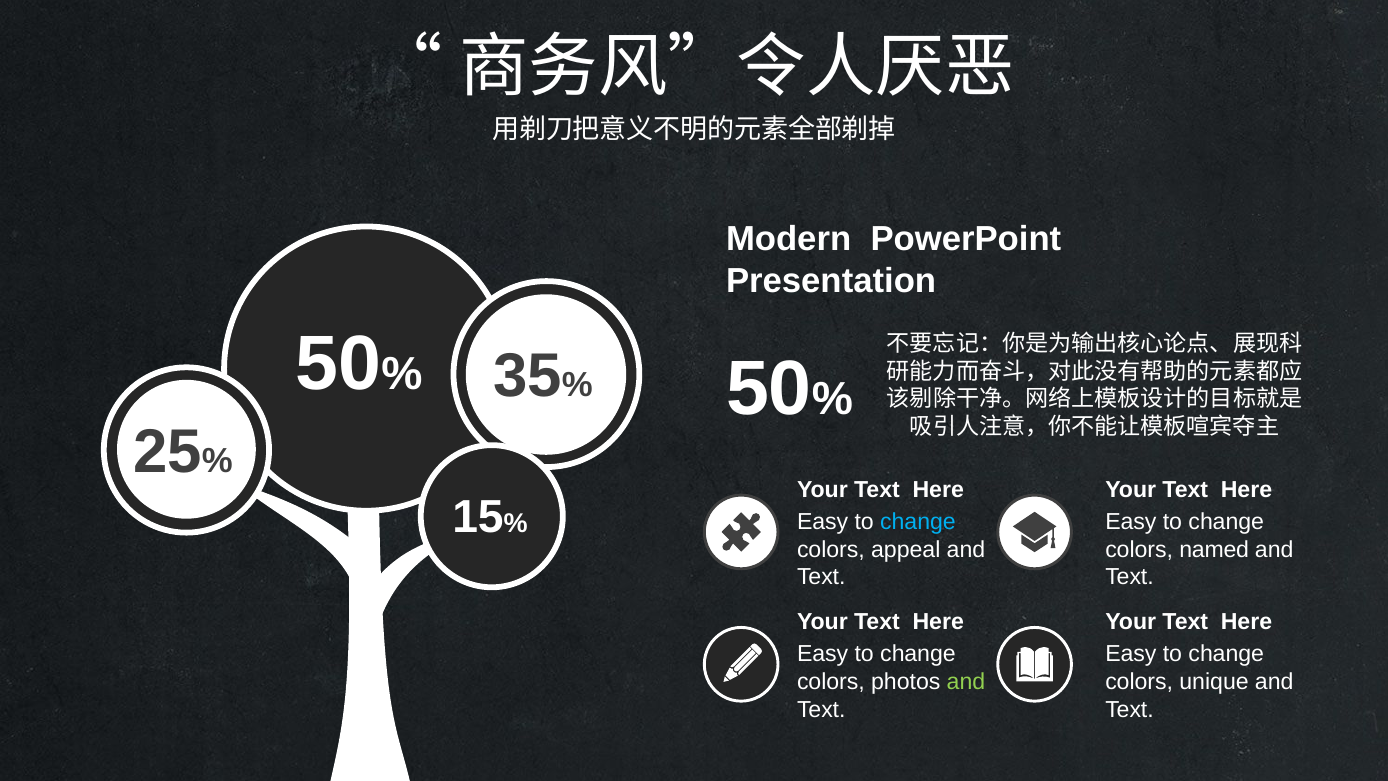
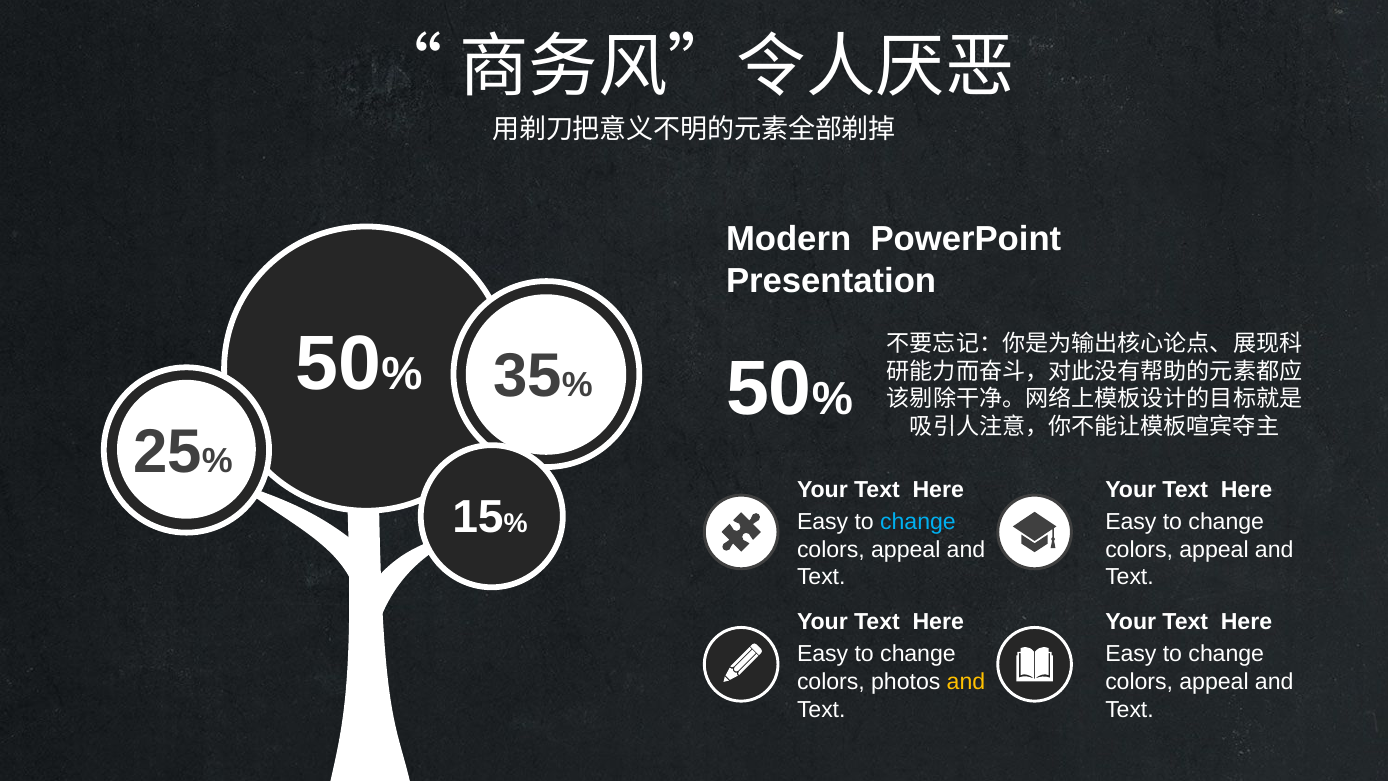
named at (1214, 549): named -> appeal
and at (966, 682) colour: light green -> yellow
unique at (1214, 682): unique -> appeal
